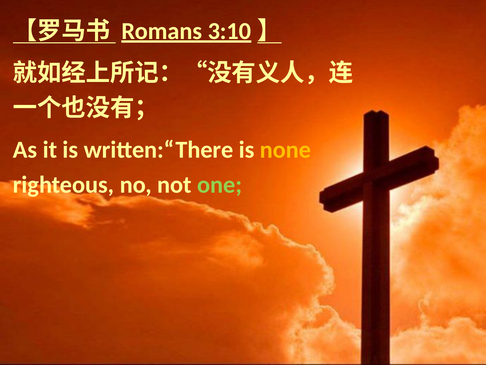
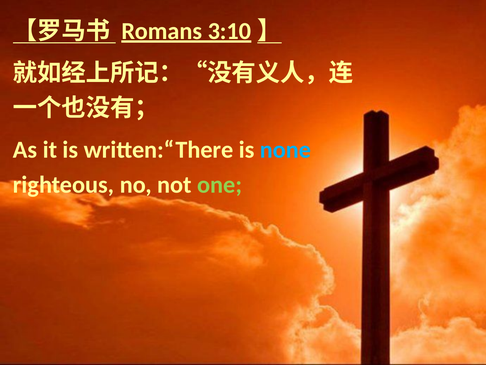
none colour: yellow -> light blue
